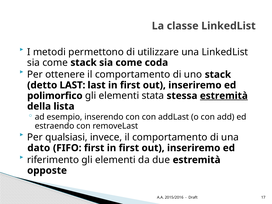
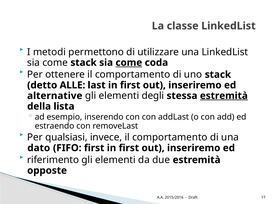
come at (129, 63) underline: none -> present
detto LAST: LAST -> ALLE
polimorfico: polimorfico -> alternative
stata: stata -> degli
